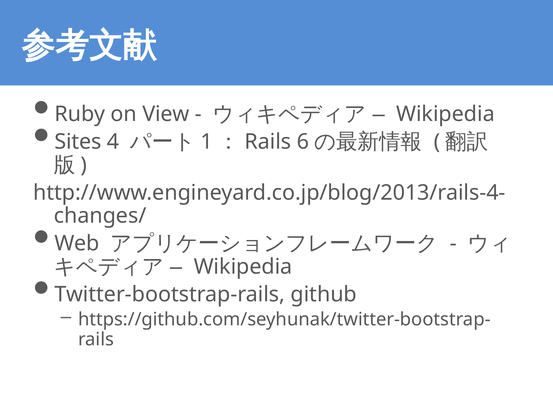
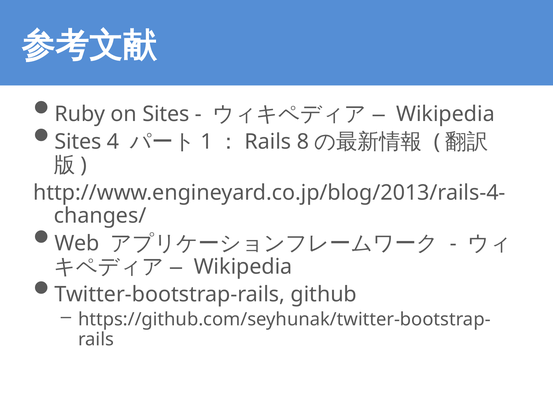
on View: View -> Sites
6: 6 -> 8
